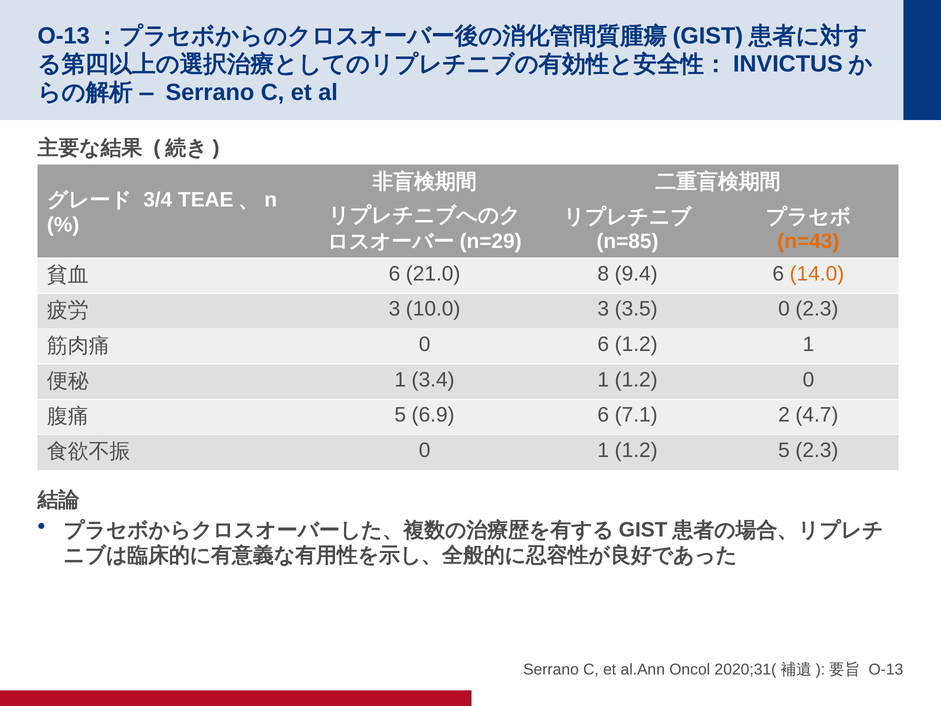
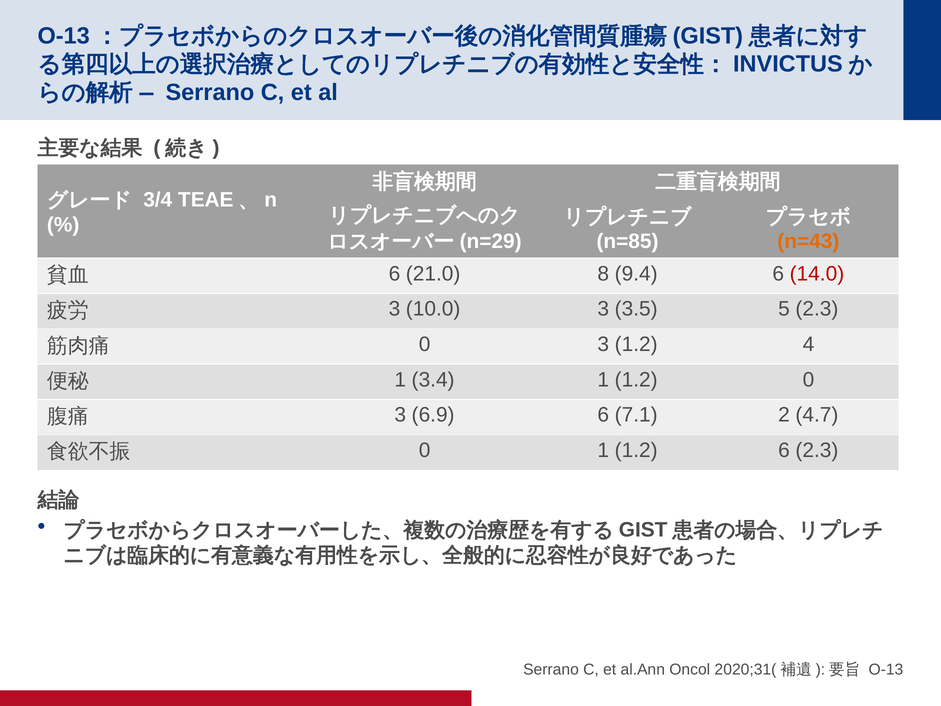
14.0 colour: orange -> red
3.5 0: 0 -> 5
0 6: 6 -> 3
1.2 1: 1 -> 4
5 at (400, 415): 5 -> 3
1.2 5: 5 -> 6
